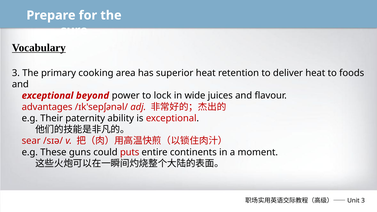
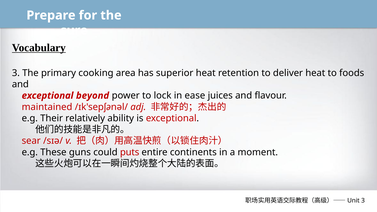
wide: wide -> ease
advantages: advantages -> maintained
paternity: paternity -> relatively
